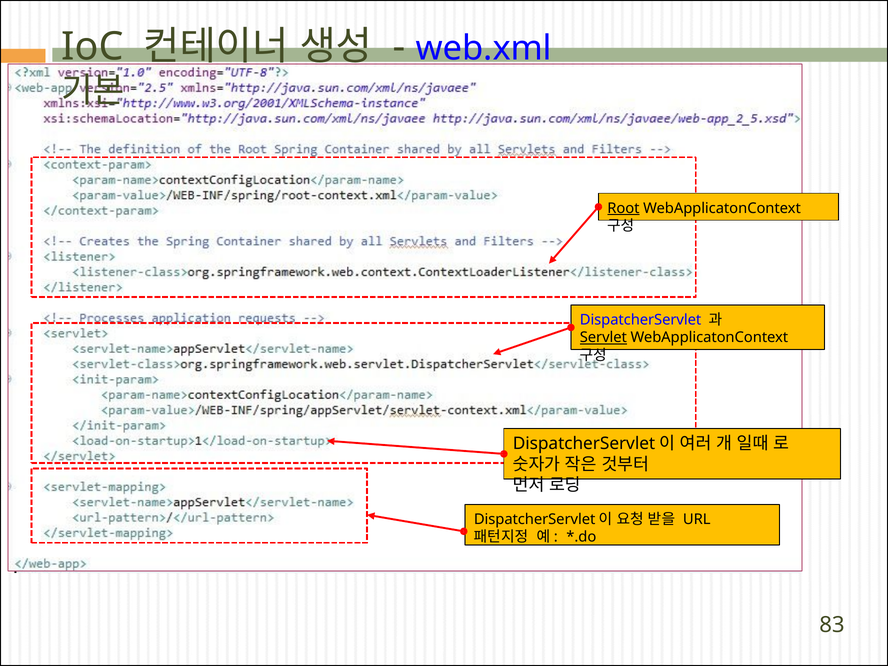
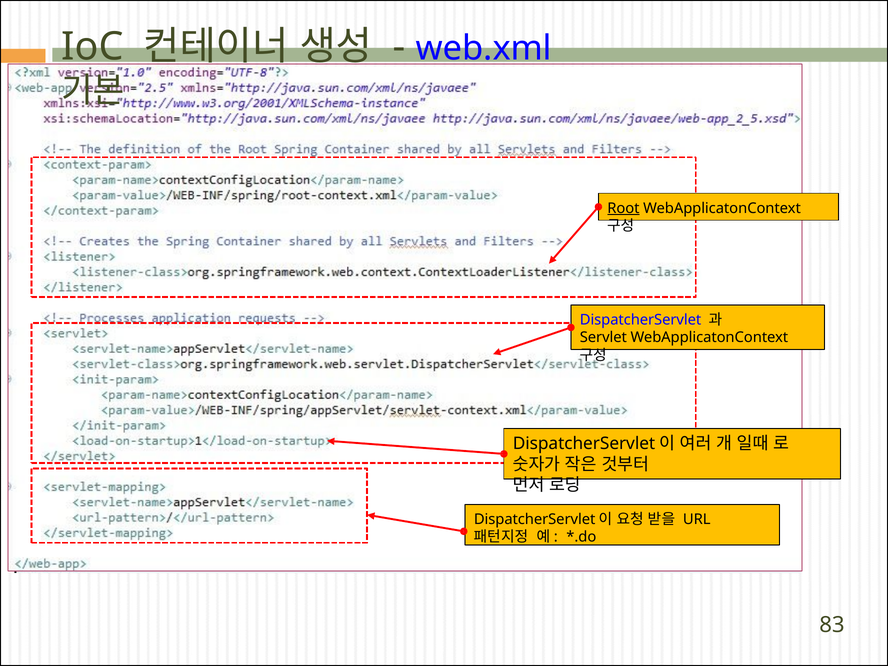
Servlet underline: present -> none
